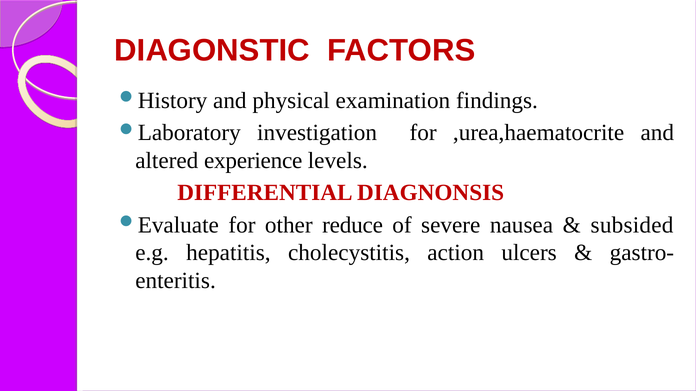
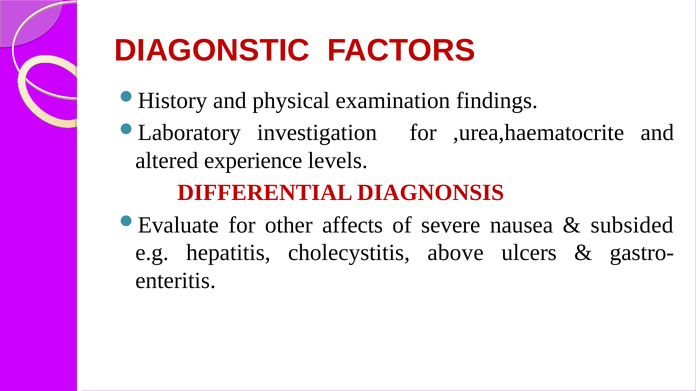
reduce: reduce -> affects
action: action -> above
